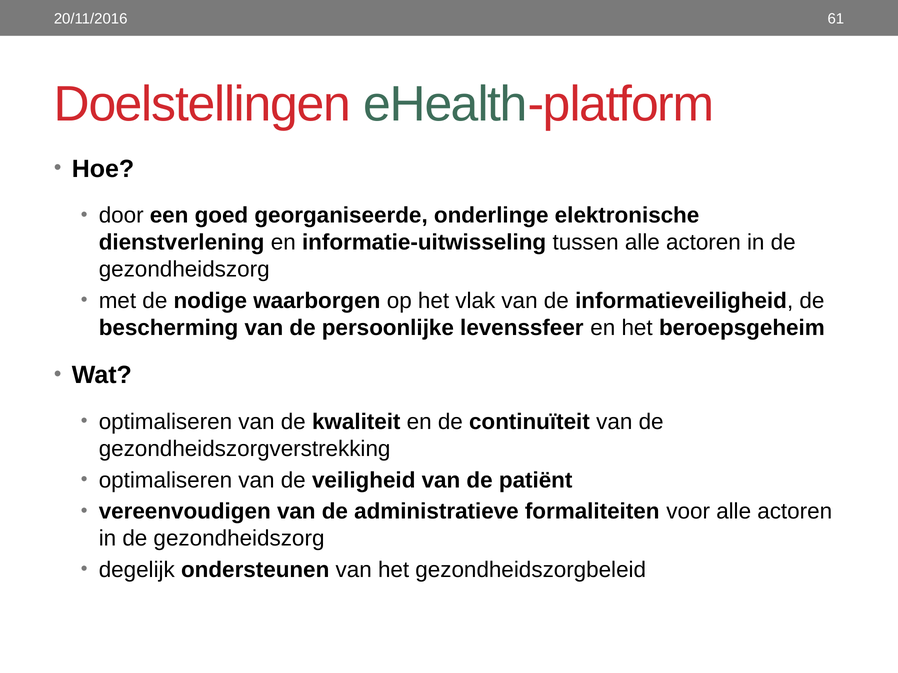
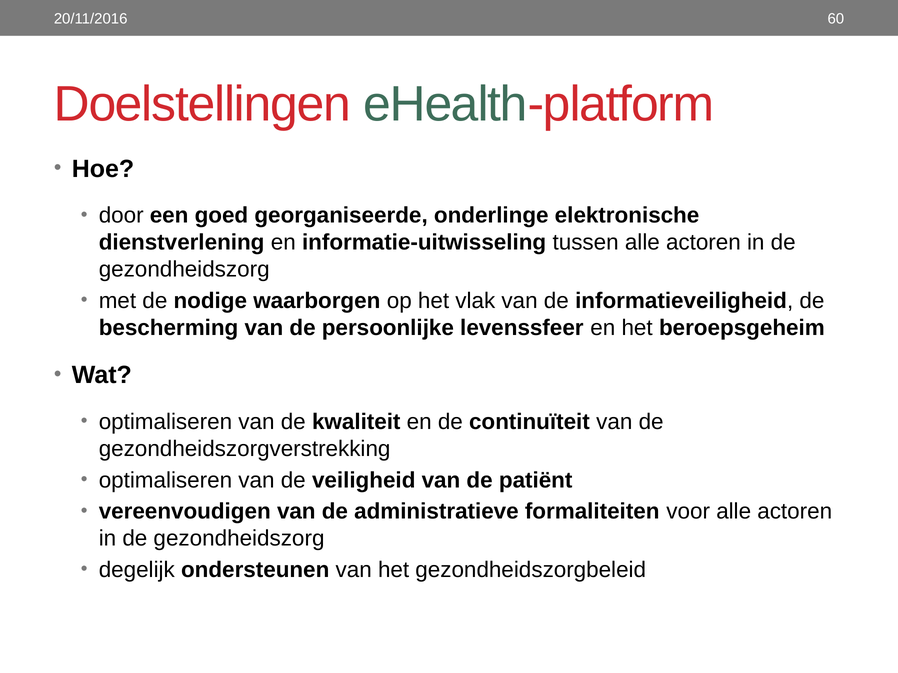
61: 61 -> 60
